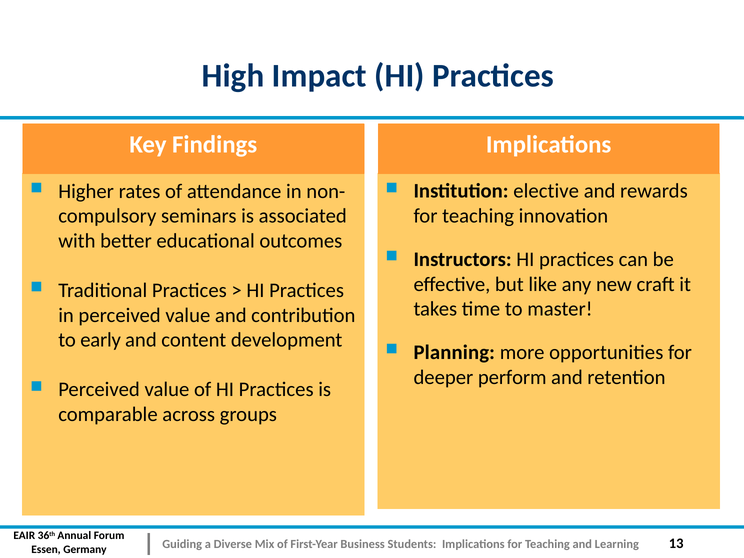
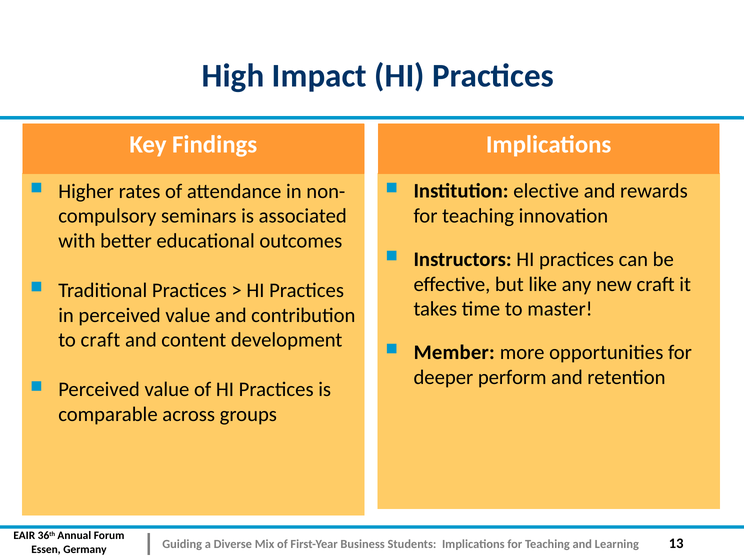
to early: early -> craft
Planning: Planning -> Member
